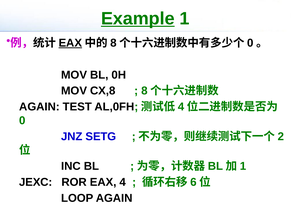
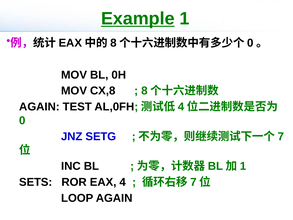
EAX at (70, 43) underline: present -> none
2 at (281, 136): 2 -> 7
JEXC: JEXC -> SETS
6 at (193, 182): 6 -> 7
